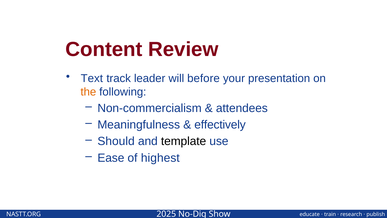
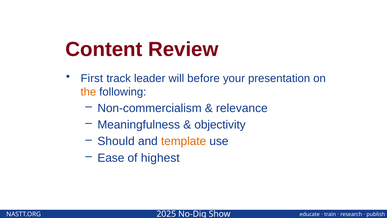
Text: Text -> First
attendees: attendees -> relevance
effectively: effectively -> objectivity
template colour: black -> orange
